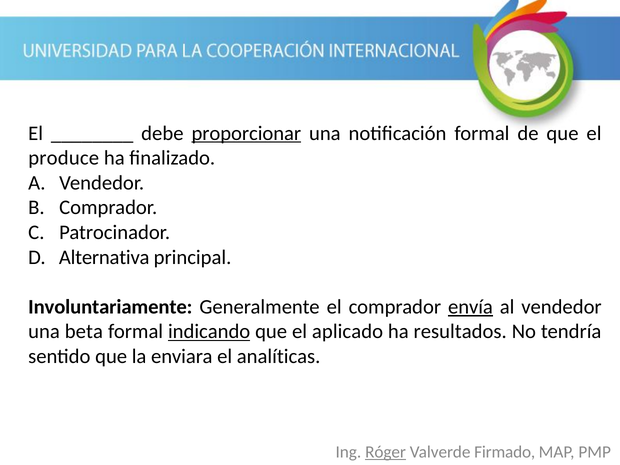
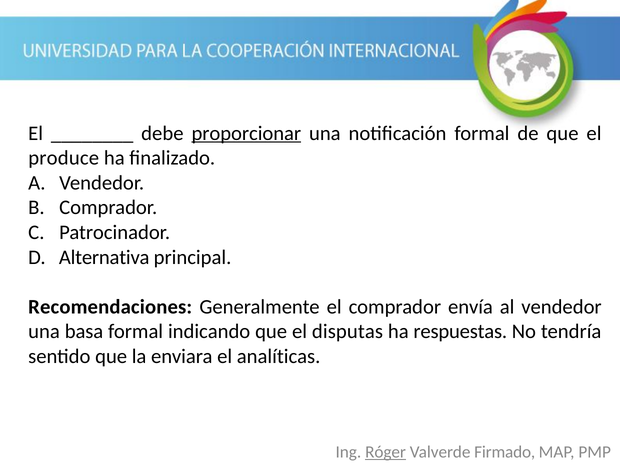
Involuntariamente: Involuntariamente -> Recomendaciones
envía underline: present -> none
beta: beta -> basa
indicando underline: present -> none
aplicado: aplicado -> disputas
resultados: resultados -> respuestas
